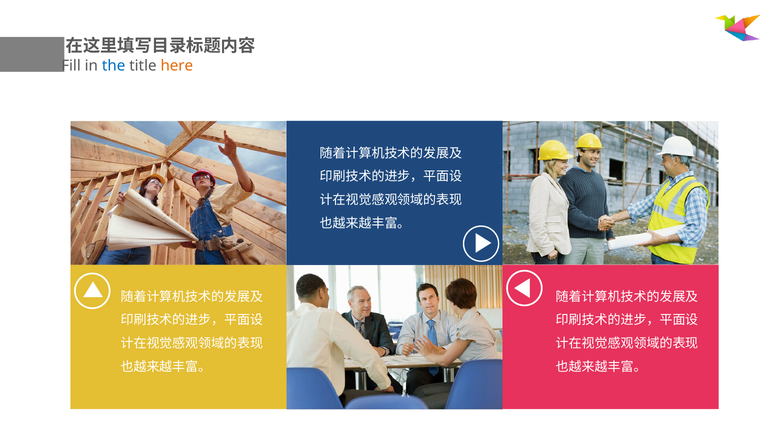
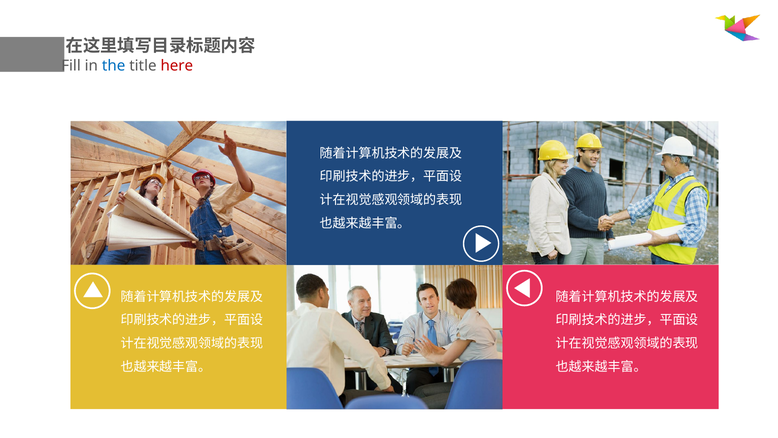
here colour: orange -> red
